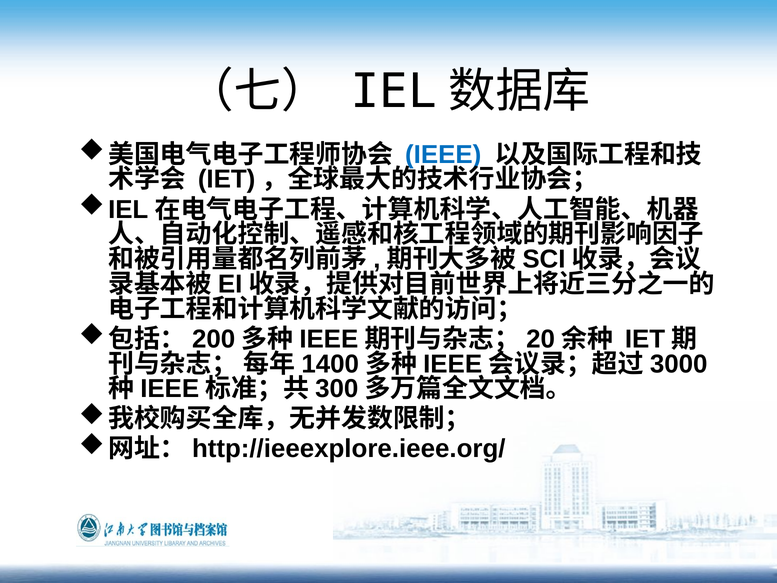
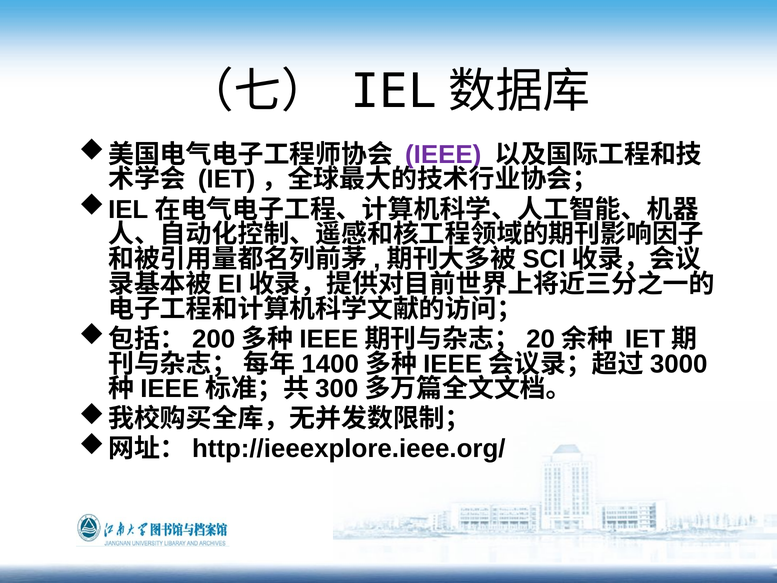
IEEE colour: blue -> purple
